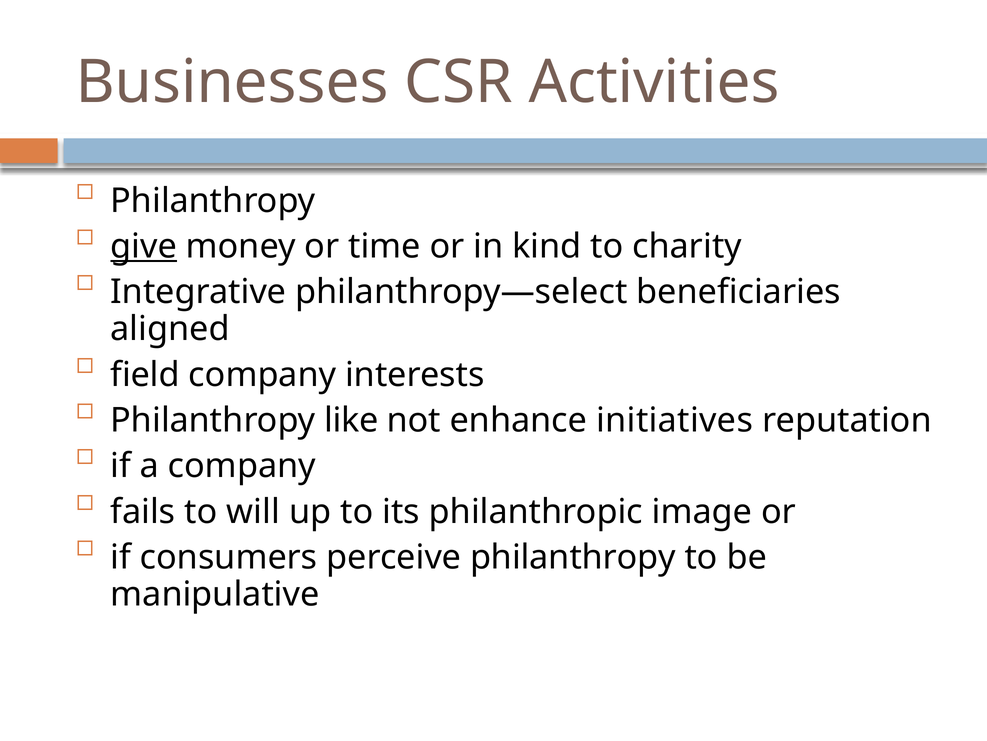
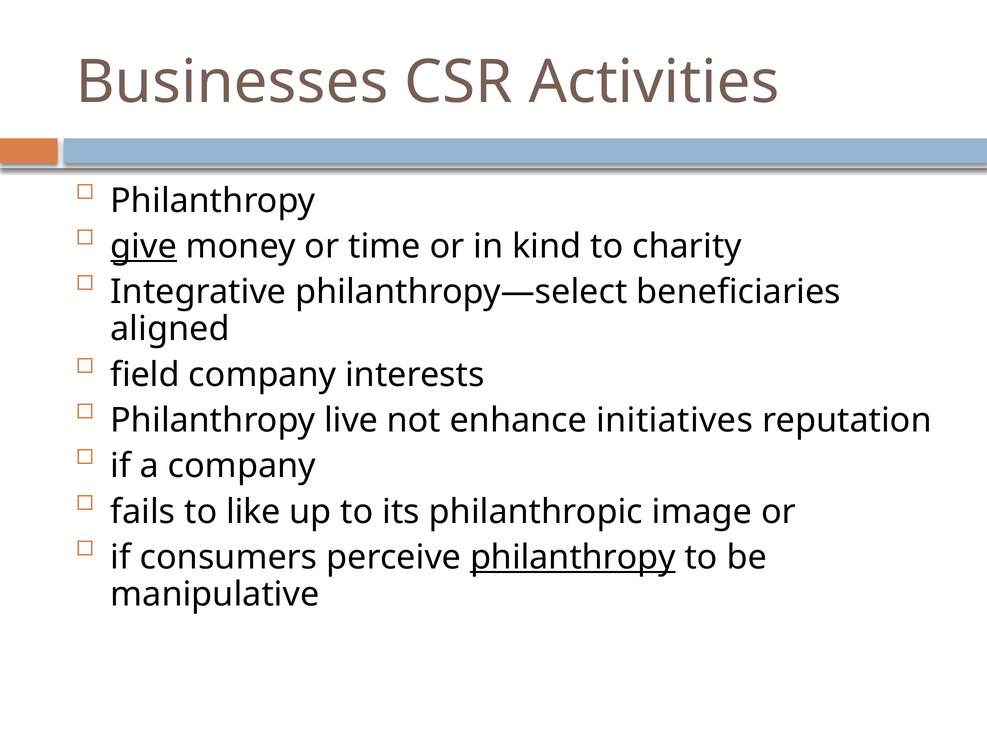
like: like -> live
will: will -> like
philanthropy at (573, 557) underline: none -> present
